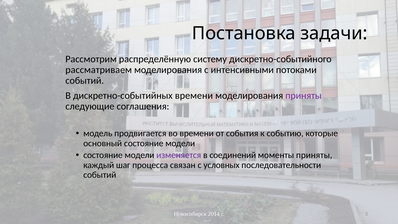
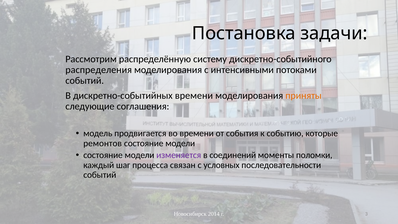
рассматриваем: рассматриваем -> распределения
приняты at (303, 95) colour: purple -> orange
основный: основный -> ремонтов
моменты приняты: приняты -> поломки
